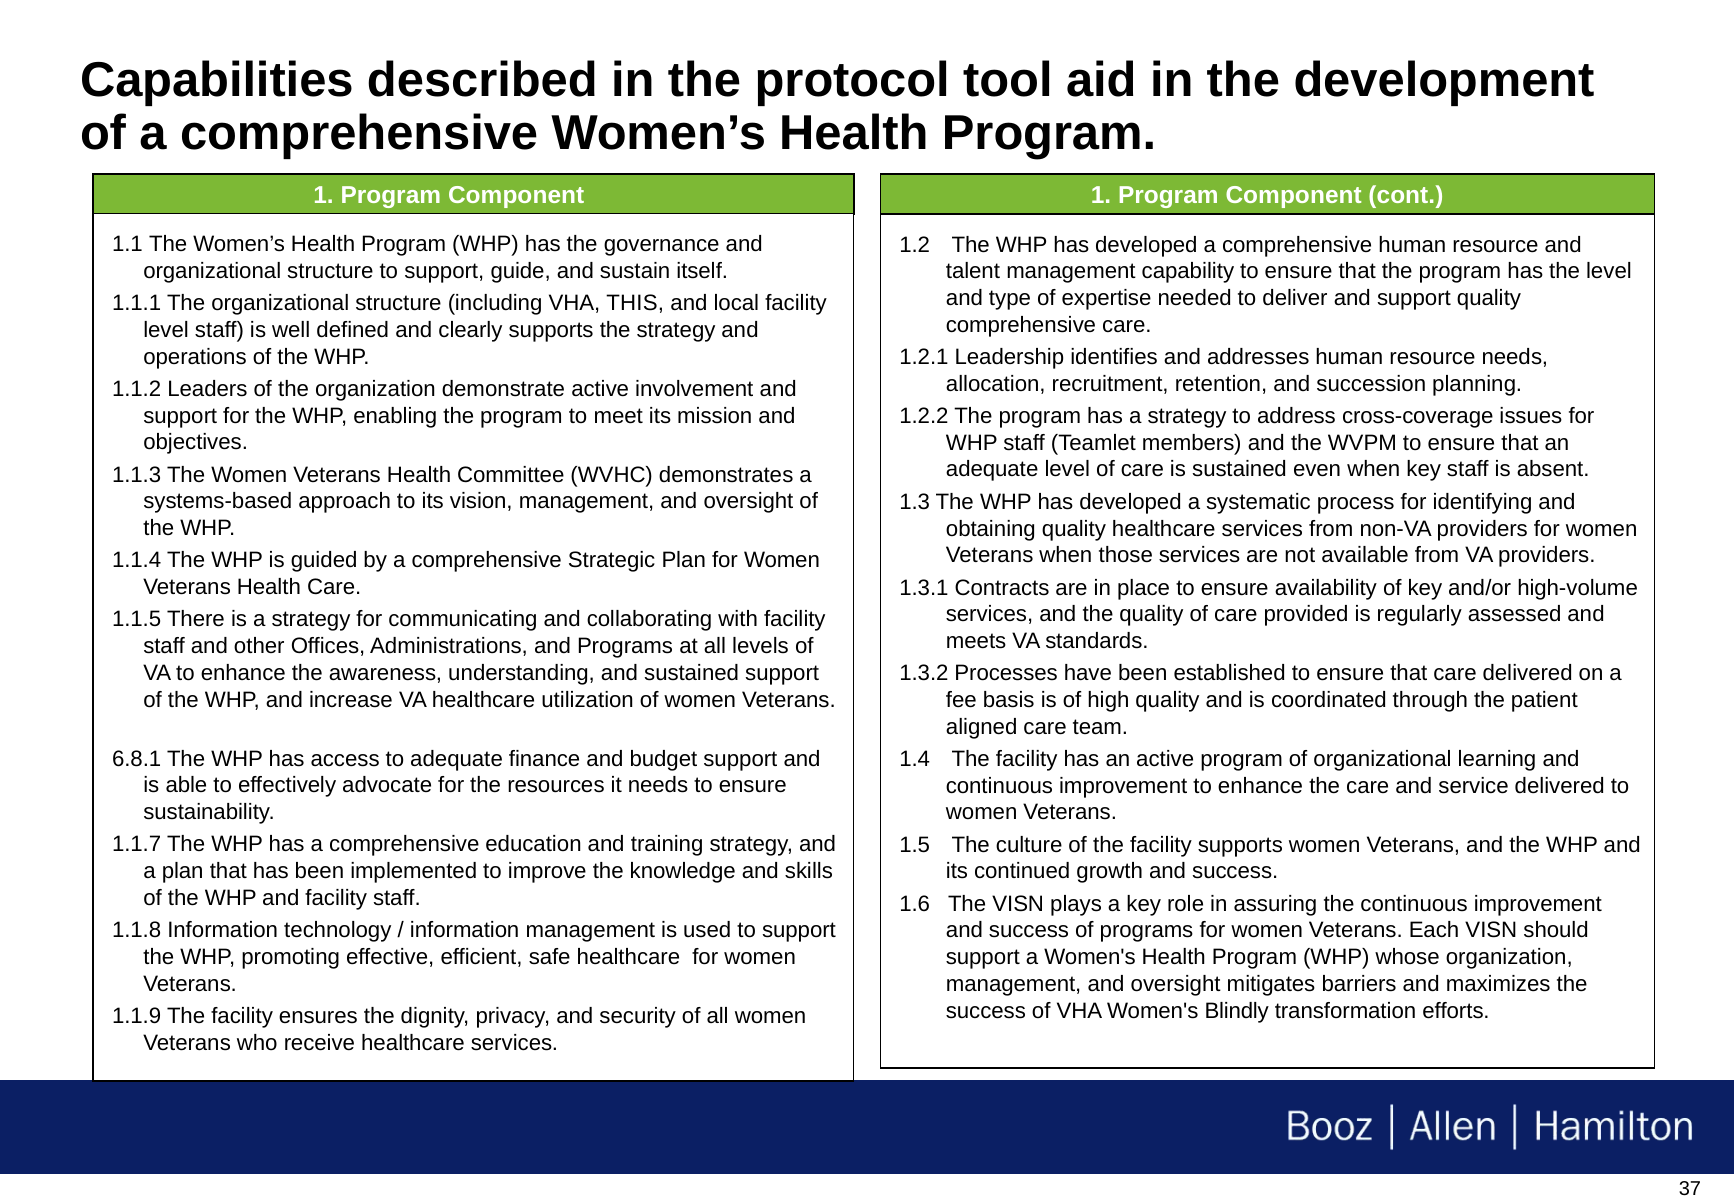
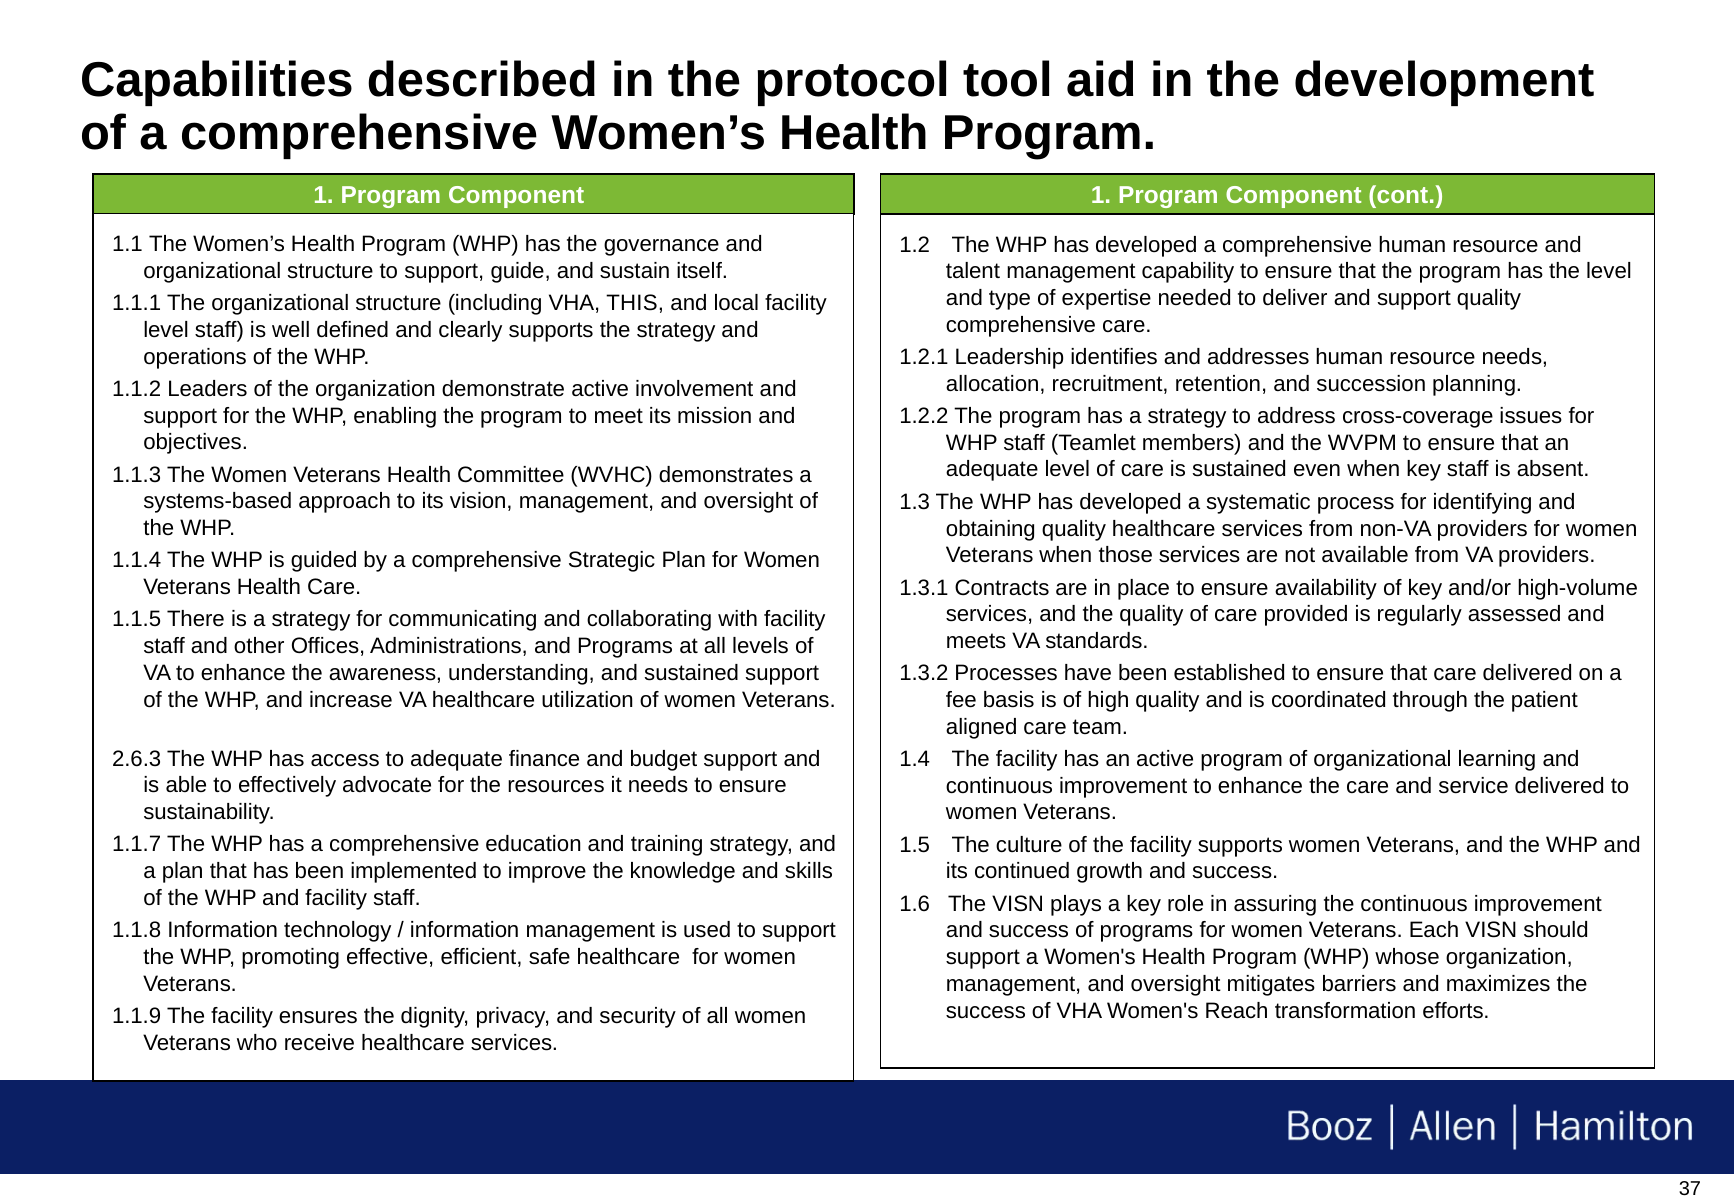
6.8.1: 6.8.1 -> 2.6.3
Blindly: Blindly -> Reach
